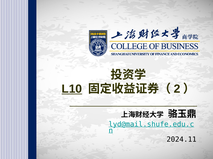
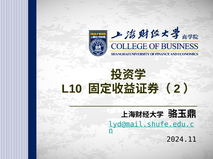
L10 underline: present -> none
